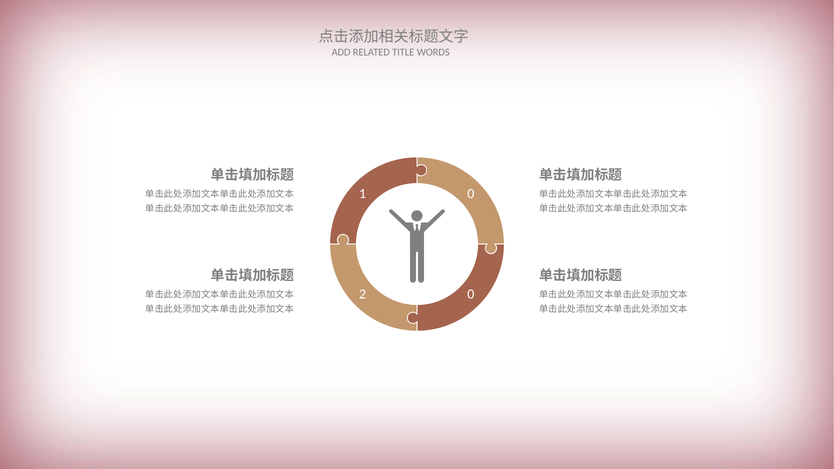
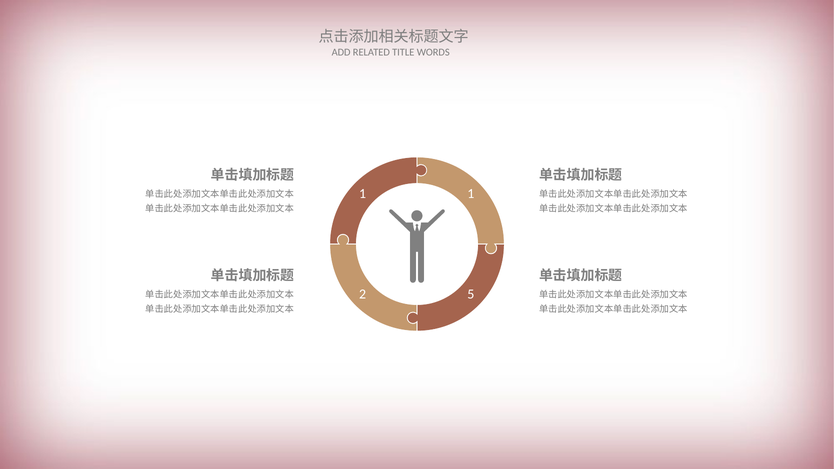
1 0: 0 -> 1
2 0: 0 -> 5
